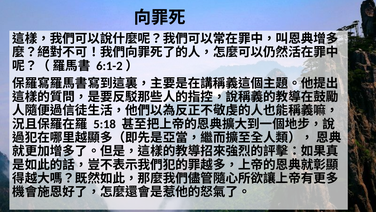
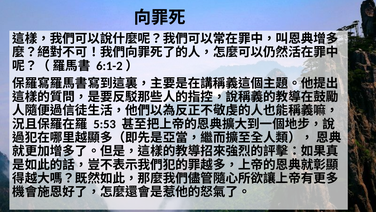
5:18: 5:18 -> 5:53
